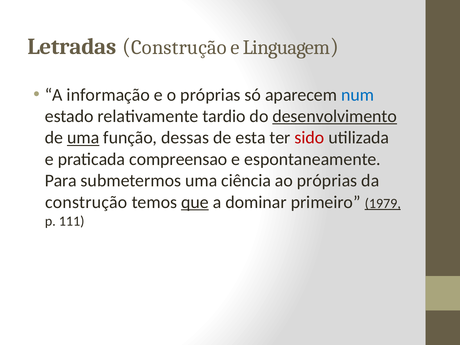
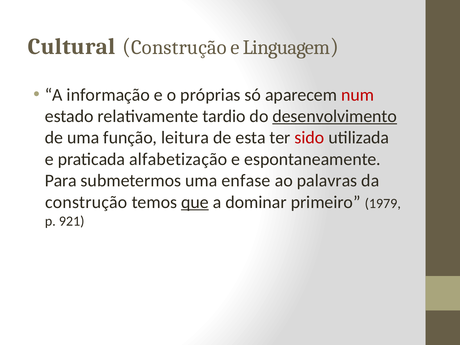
Letradas: Letradas -> Cultural
num colour: blue -> red
uma at (83, 138) underline: present -> none
dessas: dessas -> leitura
compreensao: compreensao -> alfabetização
ciência: ciência -> enfase
ao próprias: próprias -> palavras
1979 underline: present -> none
111: 111 -> 921
